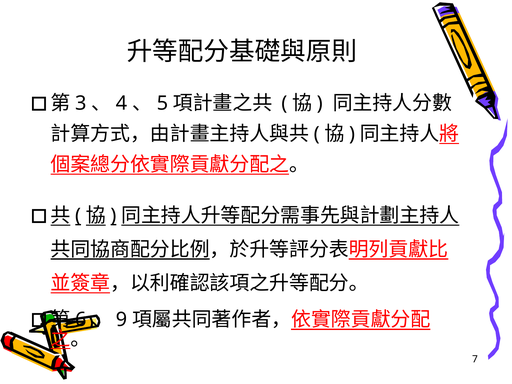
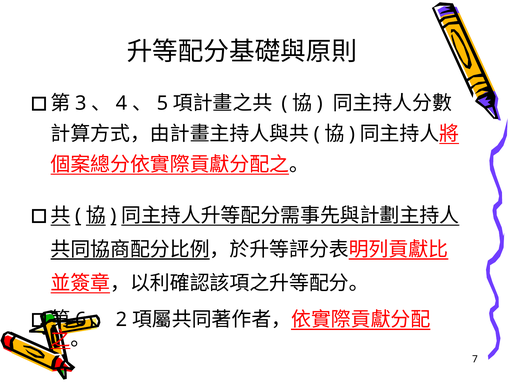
9: 9 -> 2
